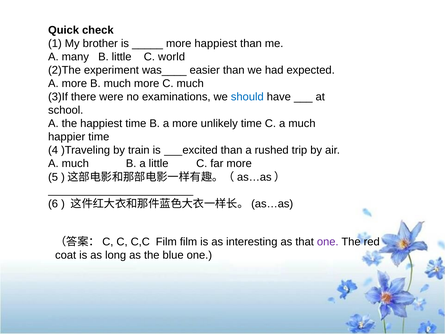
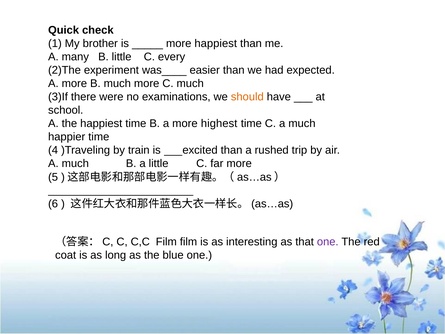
world: world -> every
should colour: blue -> orange
unlikely: unlikely -> highest
